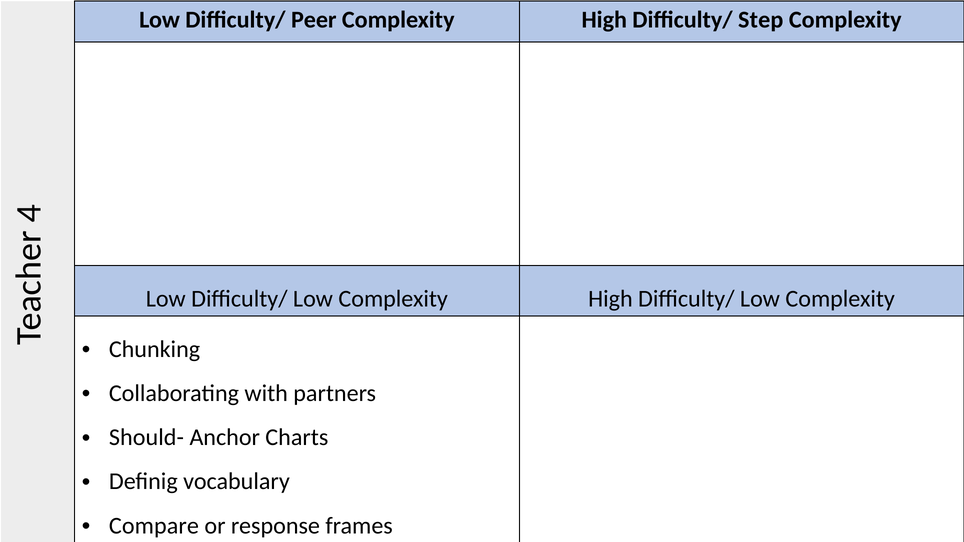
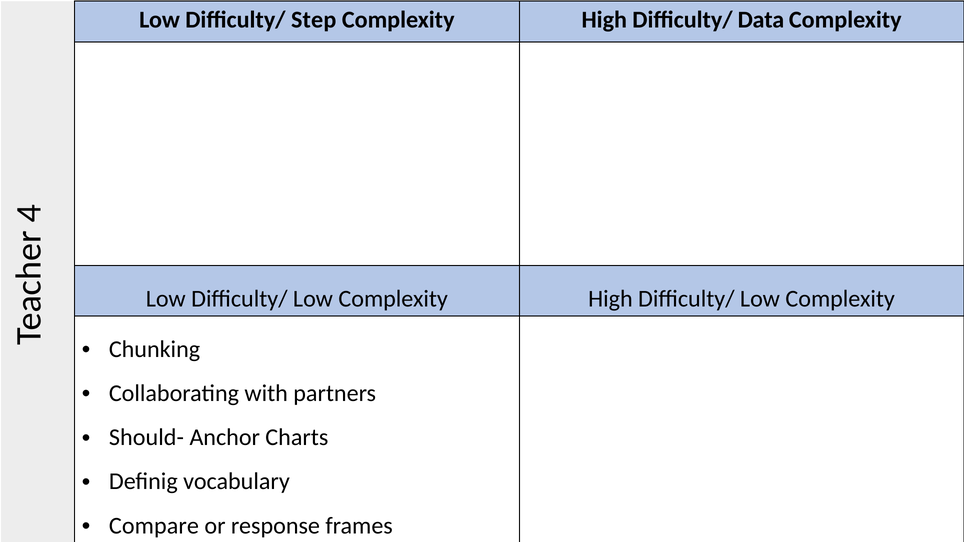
Peer: Peer -> Step
Step: Step -> Data
